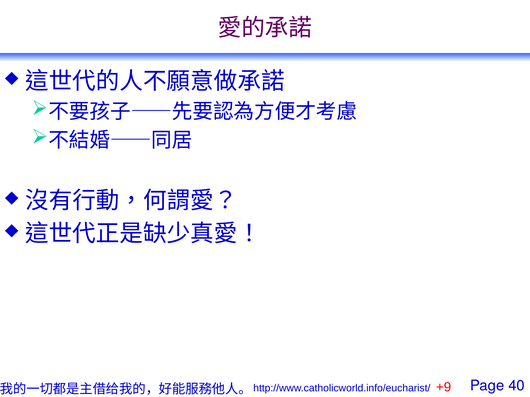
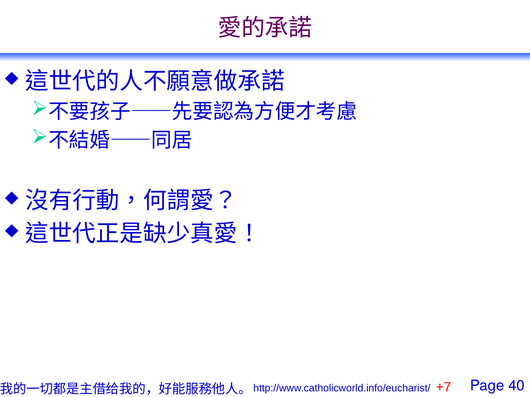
+9: +9 -> +7
